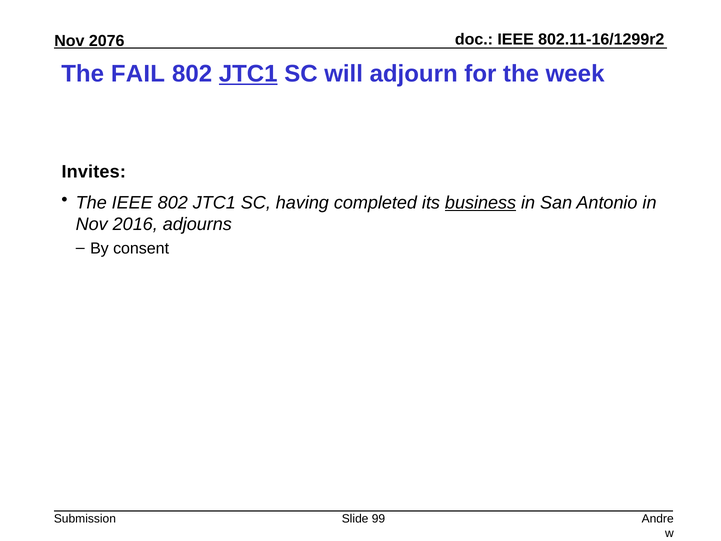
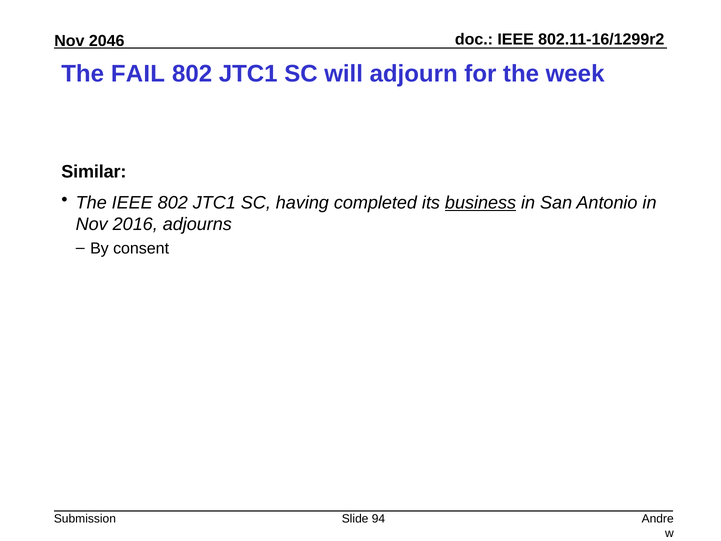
2076: 2076 -> 2046
JTC1 at (248, 74) underline: present -> none
Invites: Invites -> Similar
99: 99 -> 94
